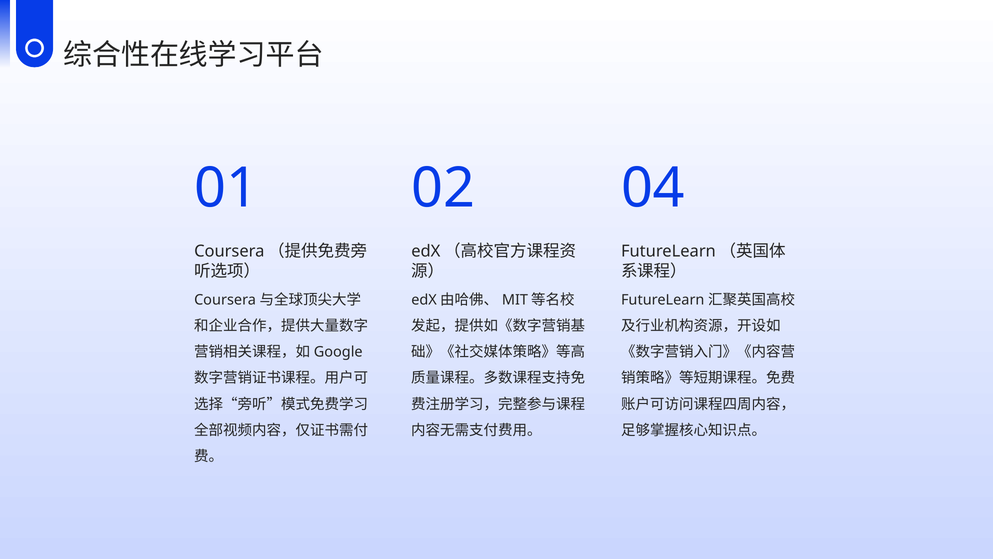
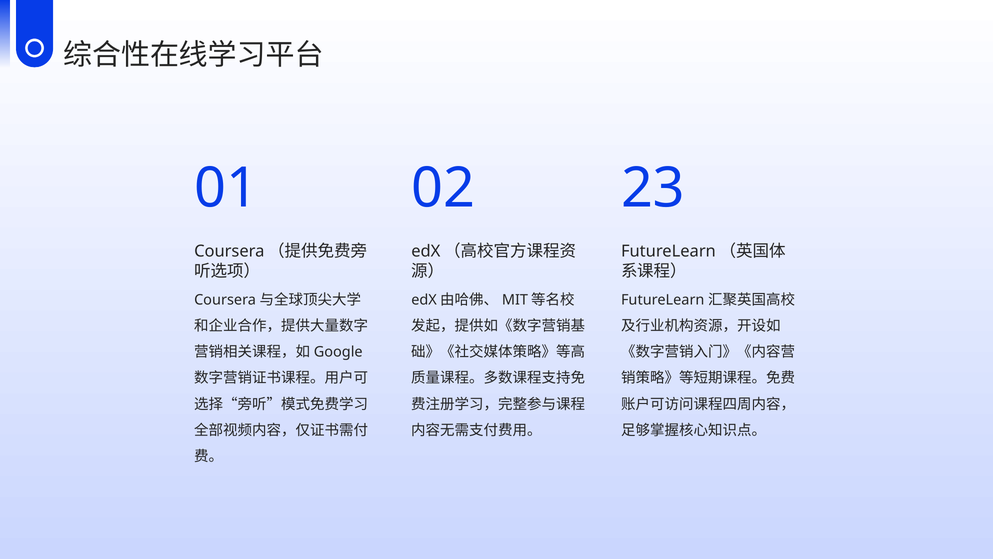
04: 04 -> 23
